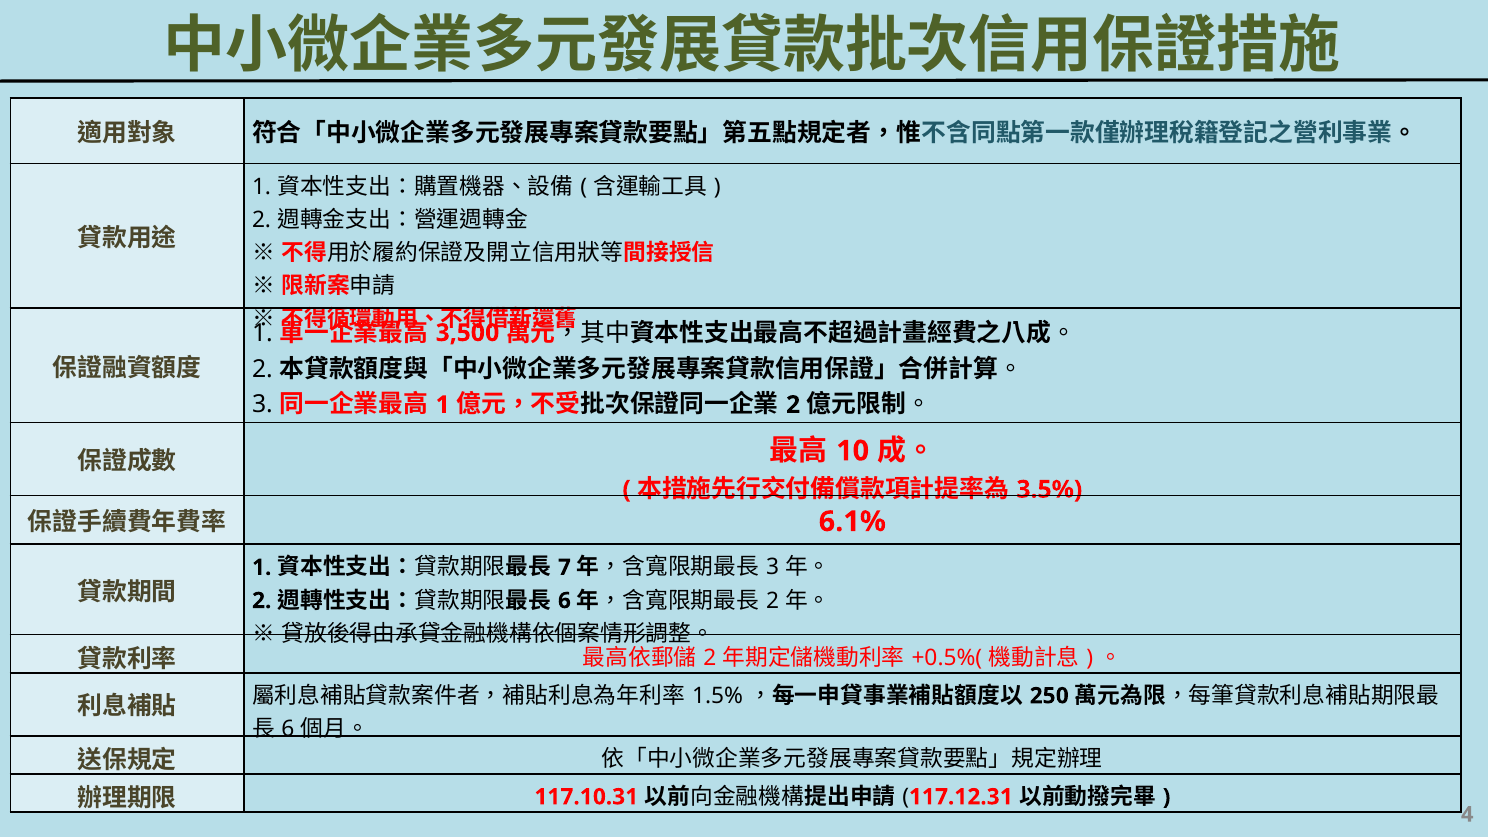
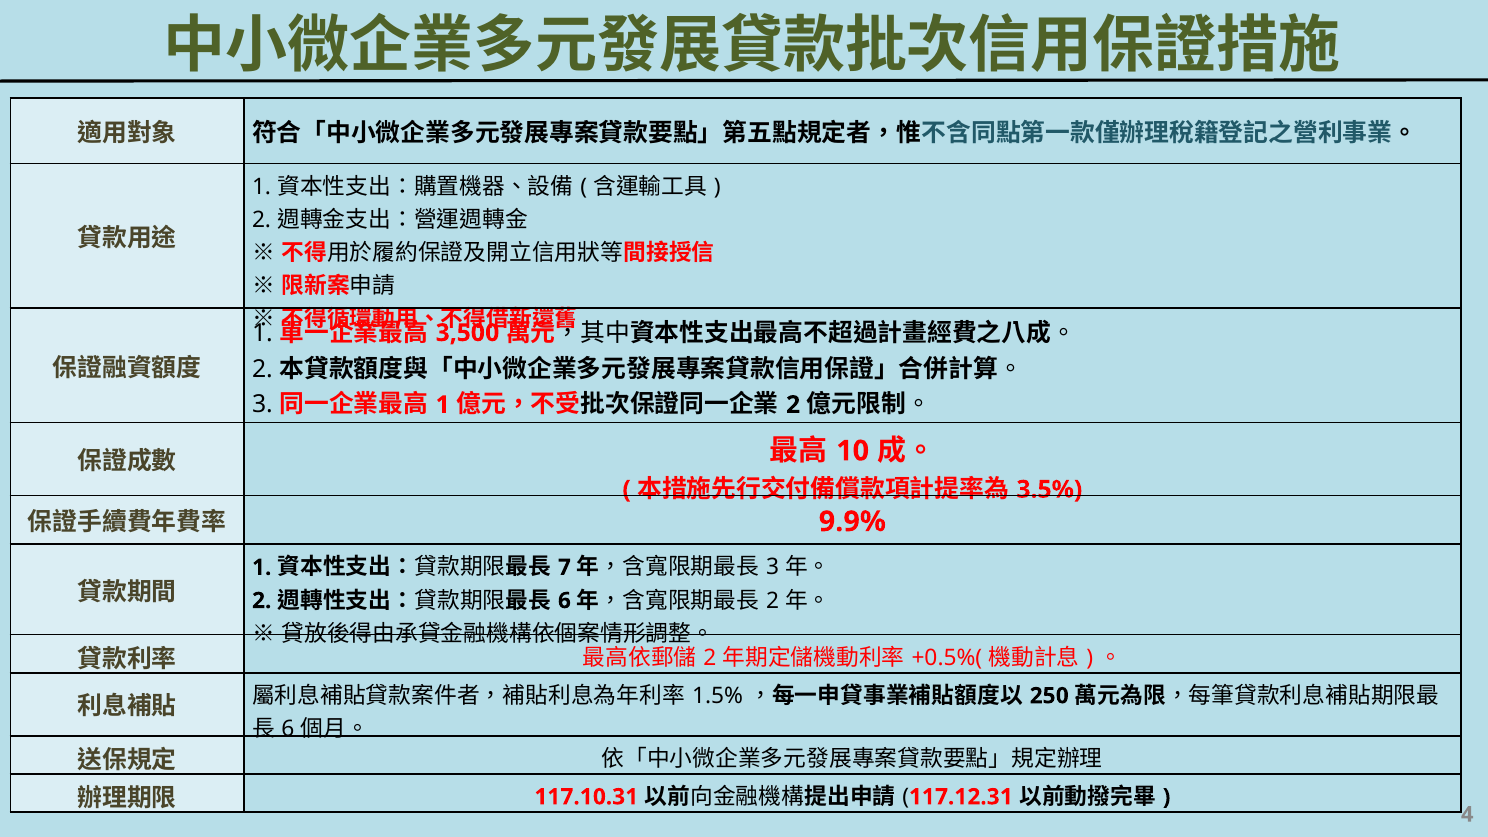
6.1%: 6.1% -> 9.9%
